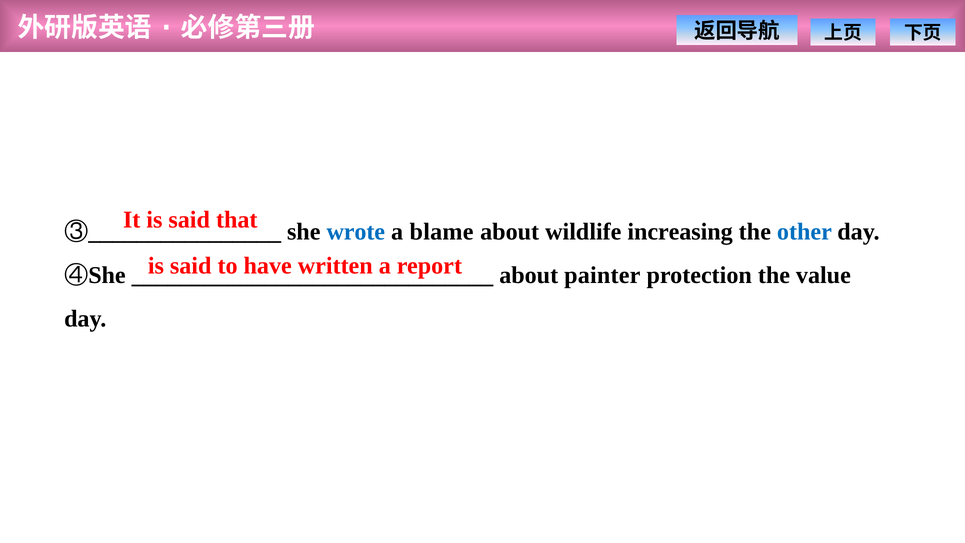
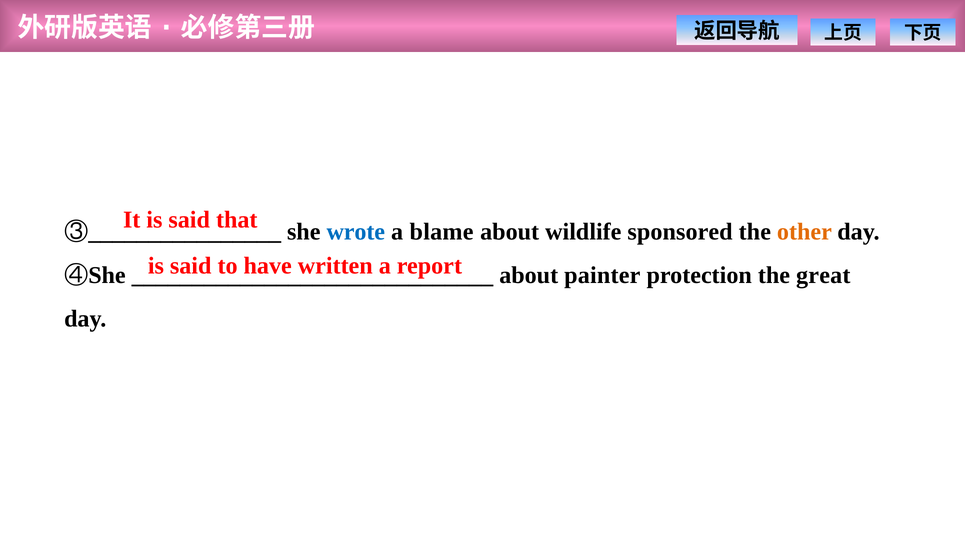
increasing: increasing -> sponsored
other colour: blue -> orange
value: value -> great
